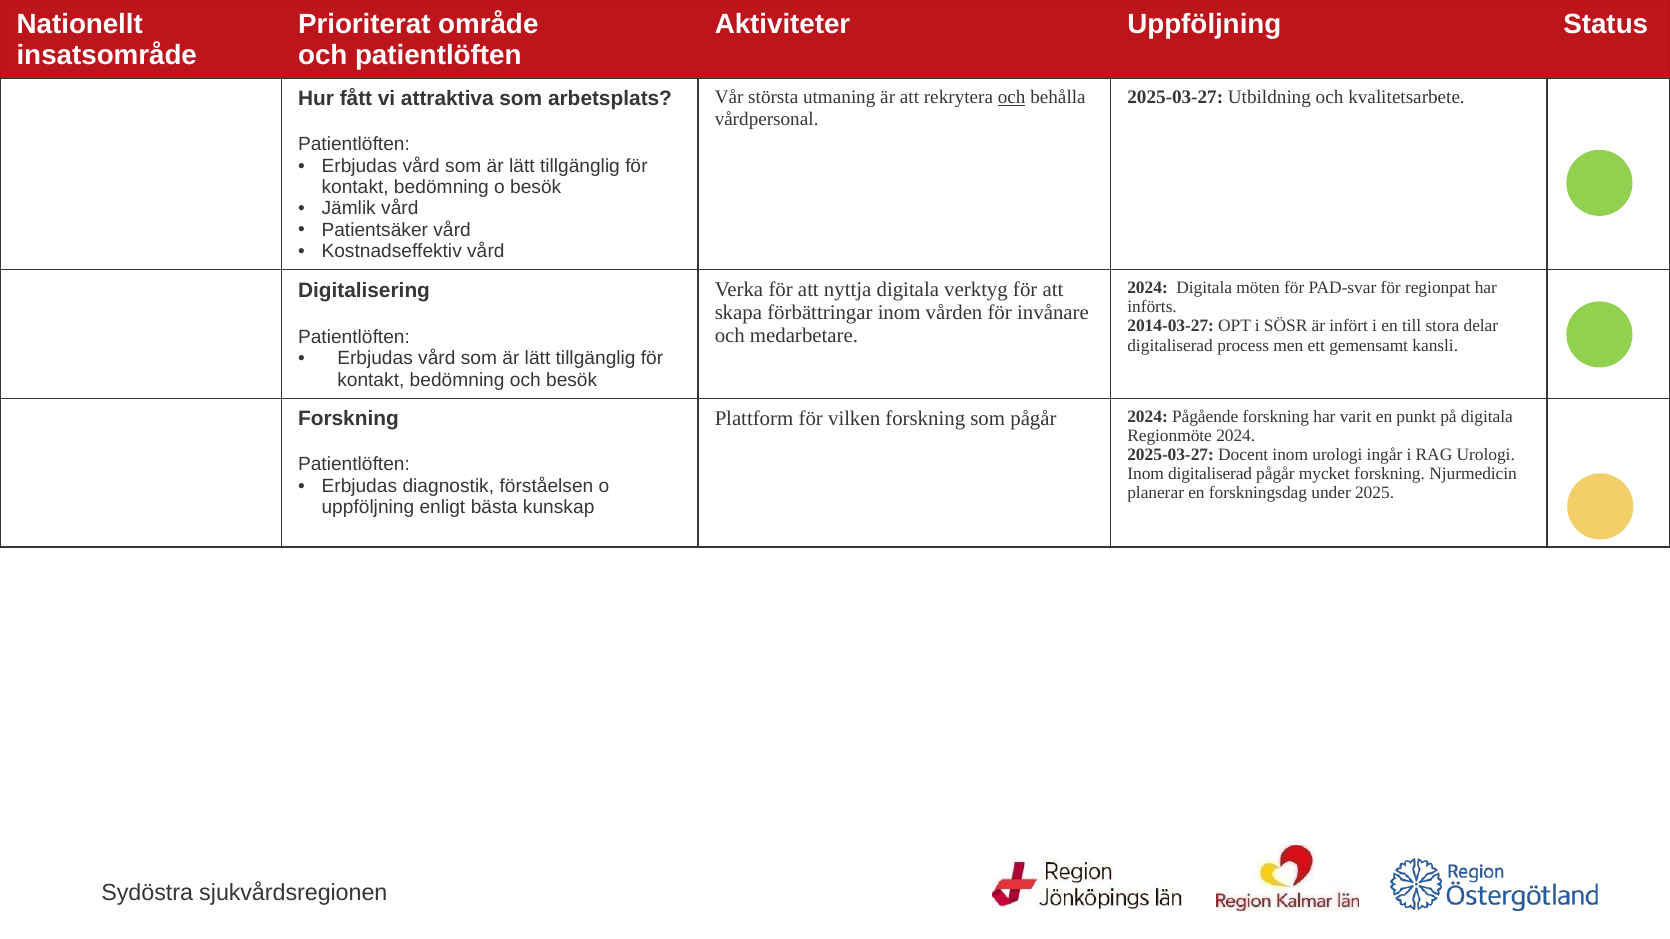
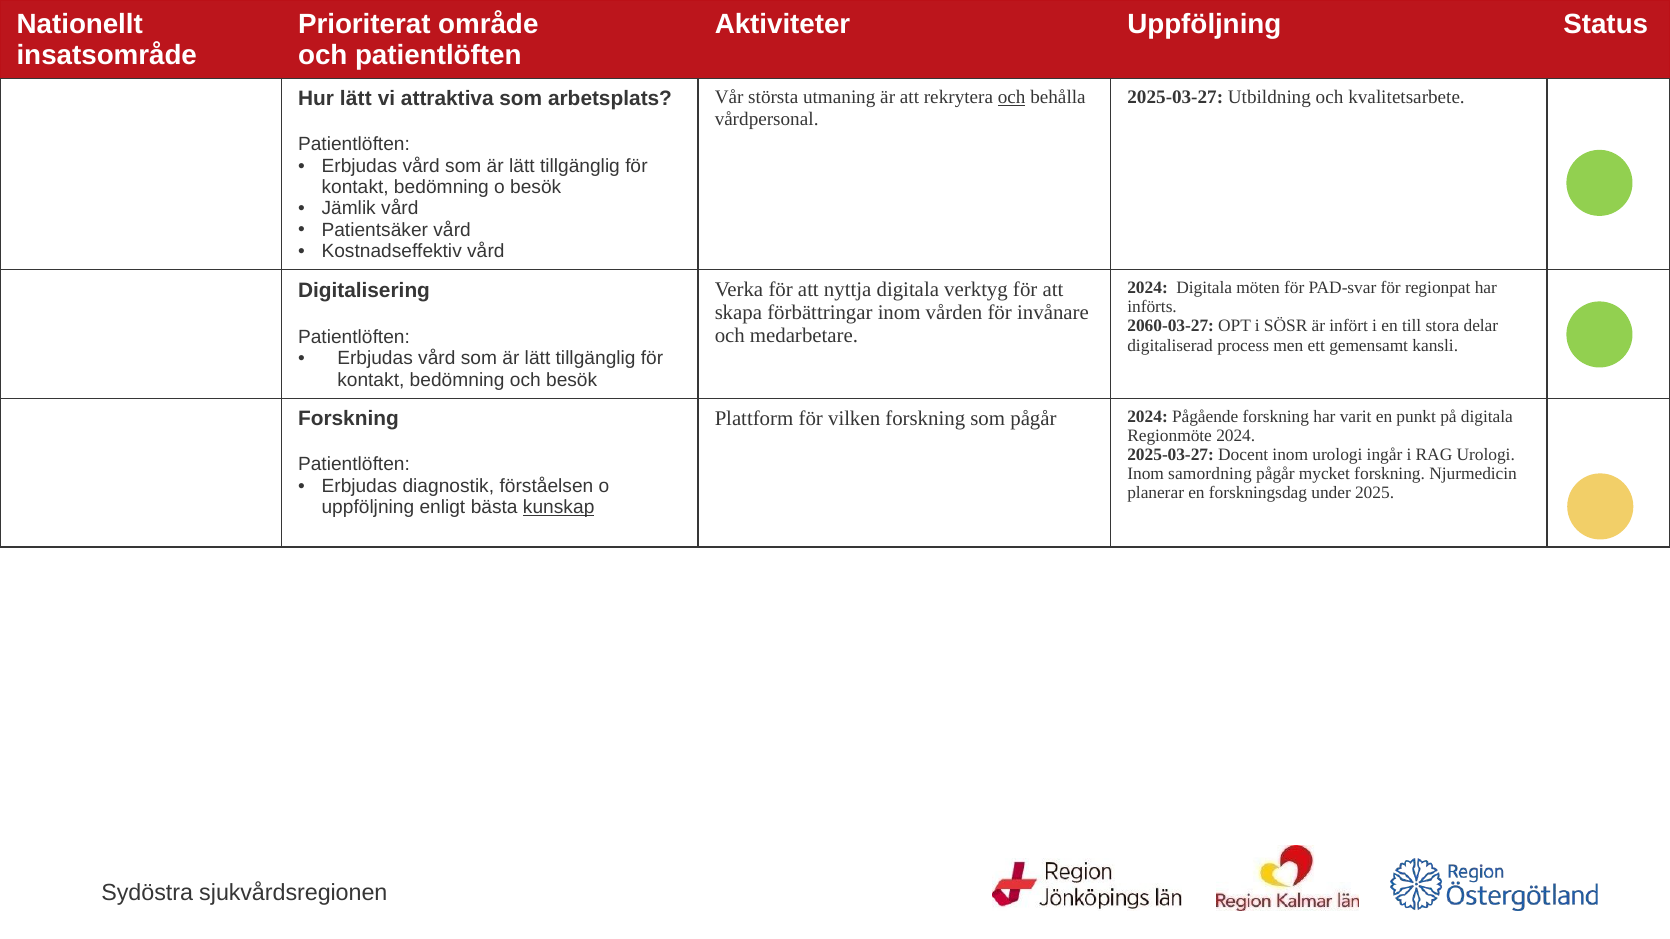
Hur fått: fått -> lätt
2014-03-27: 2014-03-27 -> 2060-03-27
Inom digitaliserad: digitaliserad -> samordning
kunskap underline: none -> present
